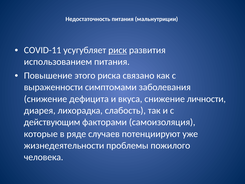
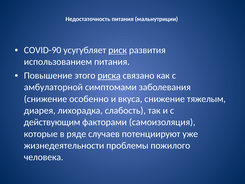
COVID-11: COVID-11 -> COVID-90
риска underline: none -> present
выраженности: выраженности -> амбулаторной
дефицита: дефицита -> особенно
личности: личности -> тяжелым
